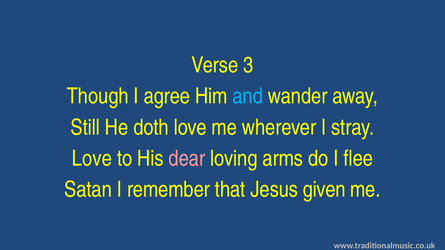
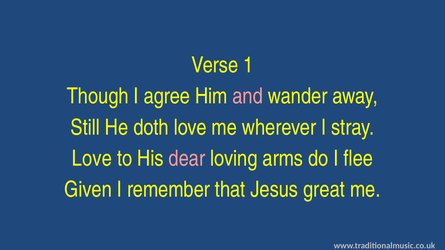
3: 3 -> 1
and colour: light blue -> pink
Satan: Satan -> Given
given: given -> great
